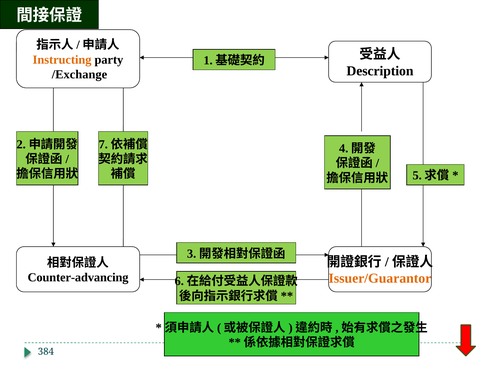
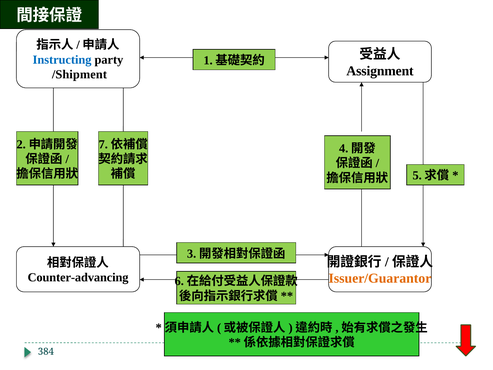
Instructing colour: orange -> blue
Description: Description -> Assignment
/Exchange: /Exchange -> /Shipment
